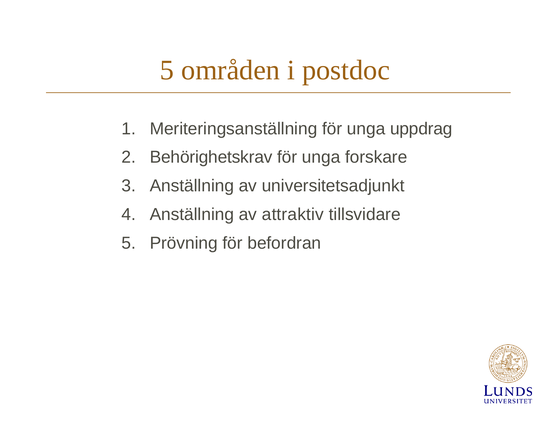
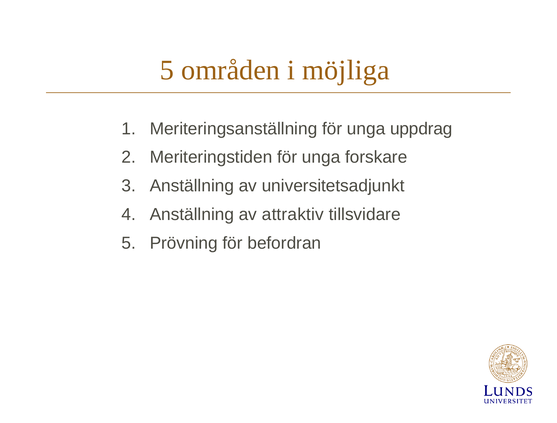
postdoc: postdoc -> möjliga
Behörighetskrav: Behörighetskrav -> Meriteringstiden
